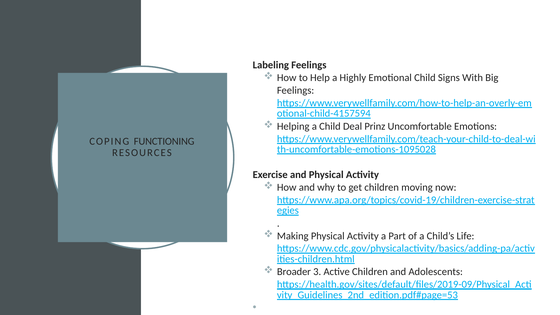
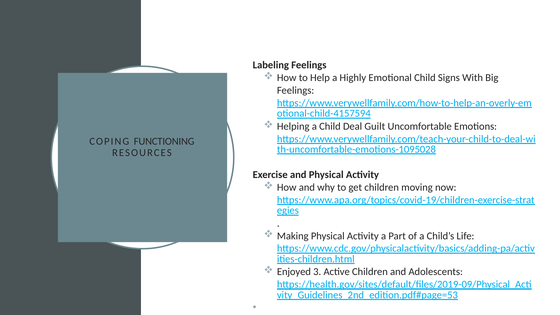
Prinz: Prinz -> Guilt
Broader: Broader -> Enjoyed
